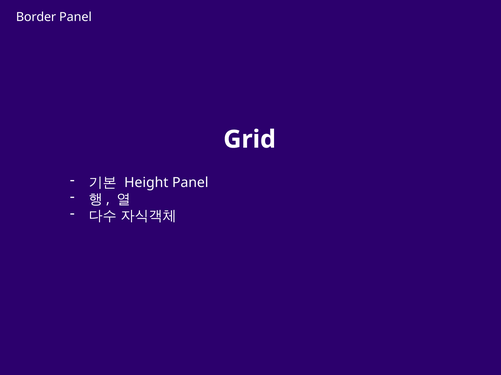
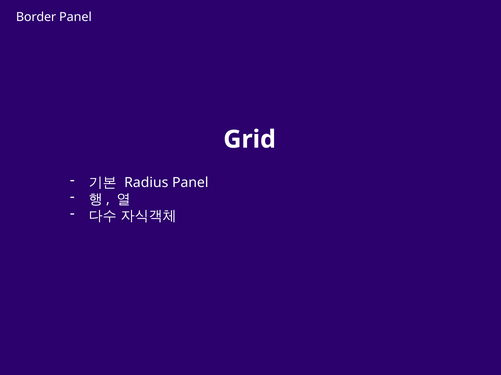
Height: Height -> Radius
